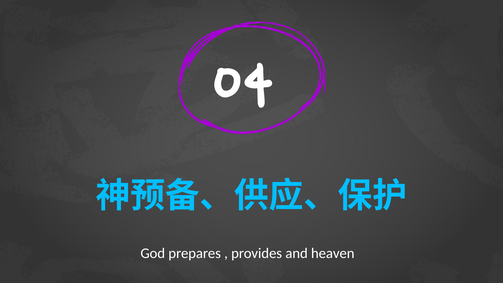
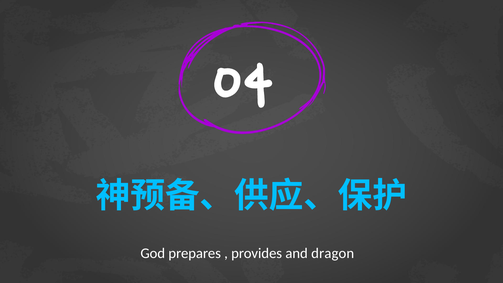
heaven: heaven -> dragon
